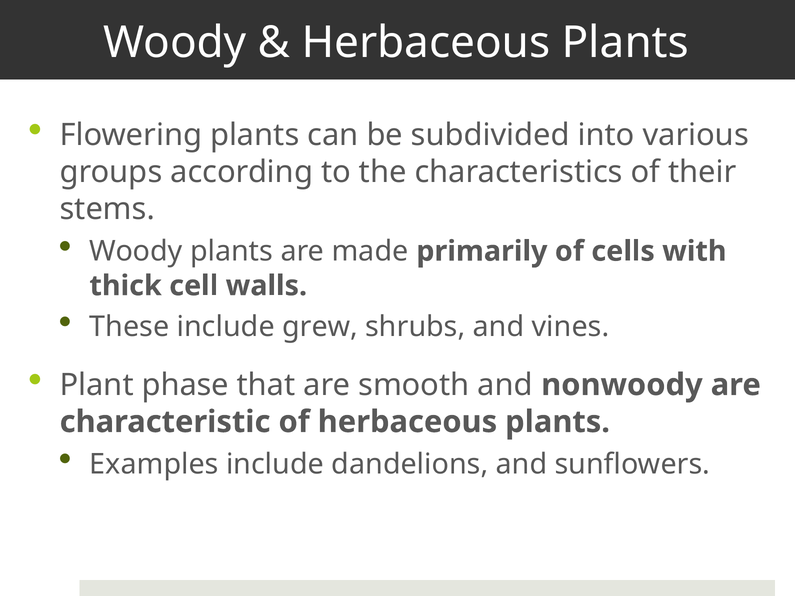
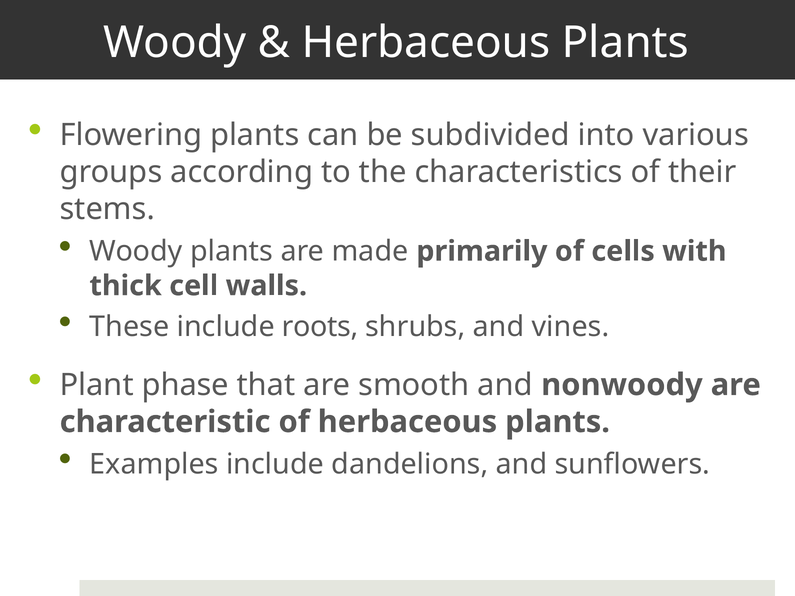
grew: grew -> roots
